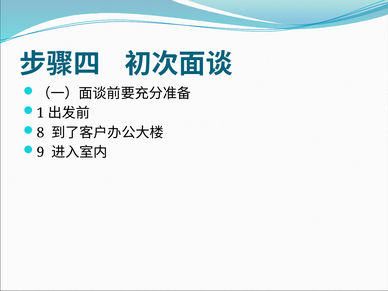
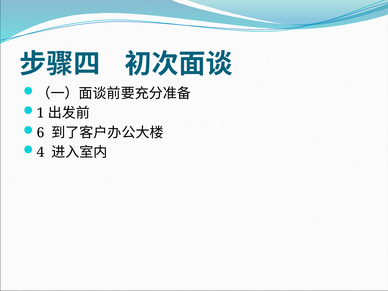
8: 8 -> 6
9: 9 -> 4
